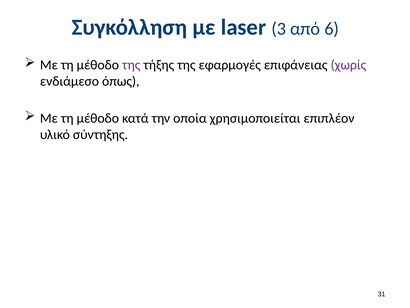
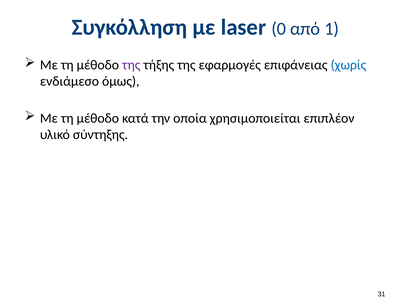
3: 3 -> 0
6: 6 -> 1
χωρίς colour: purple -> blue
όπως: όπως -> όμως
